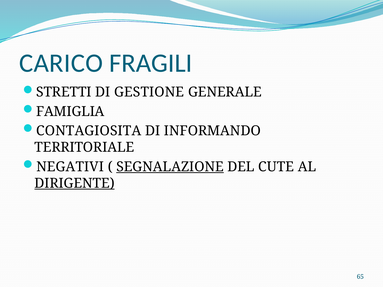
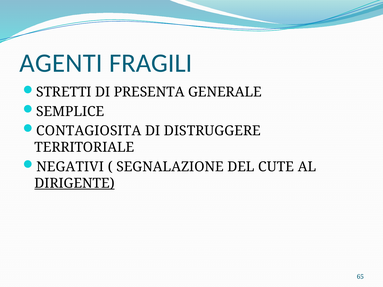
CARICO: CARICO -> AGENTI
GESTIONE: GESTIONE -> PRESENTA
FAMIGLIA: FAMIGLIA -> SEMPLICE
INFORMANDO: INFORMANDO -> DISTRUGGERE
SEGNALAZIONE underline: present -> none
